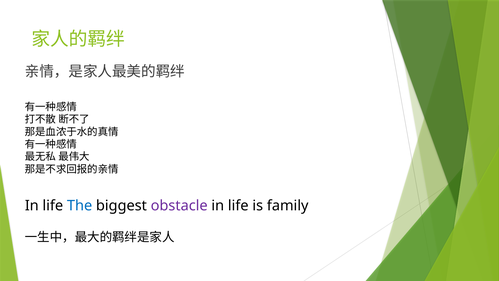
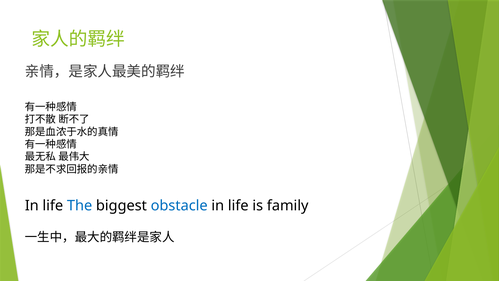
obstacle colour: purple -> blue
